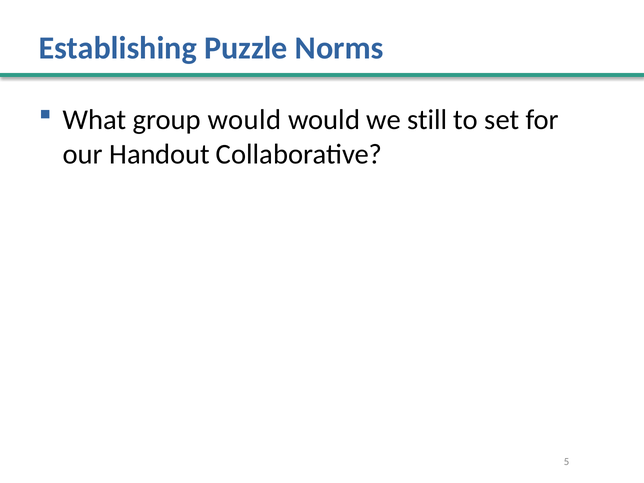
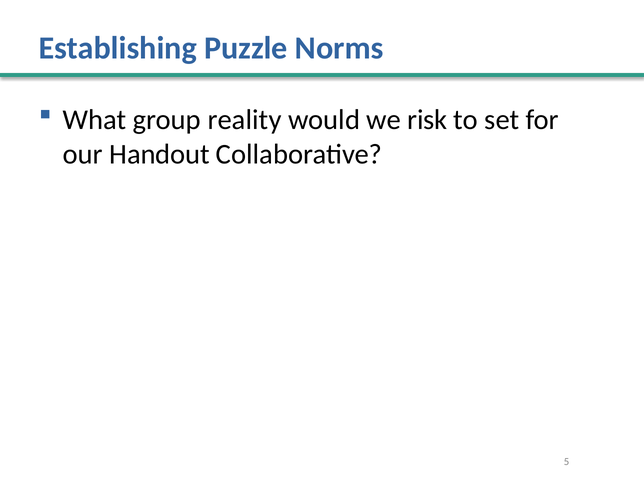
group would: would -> reality
still: still -> risk
